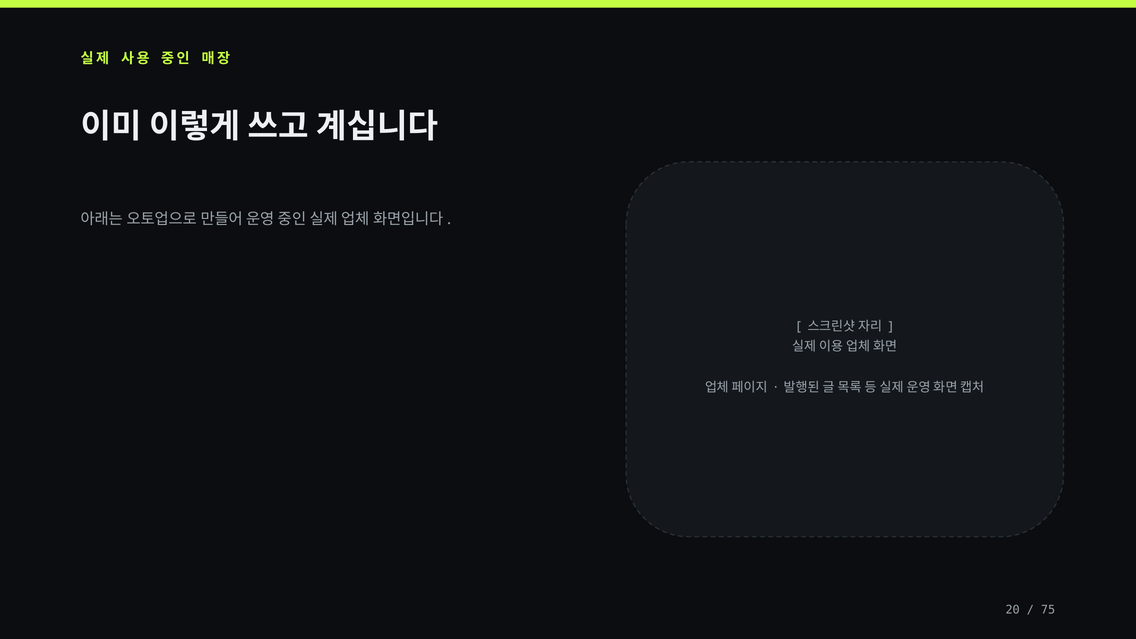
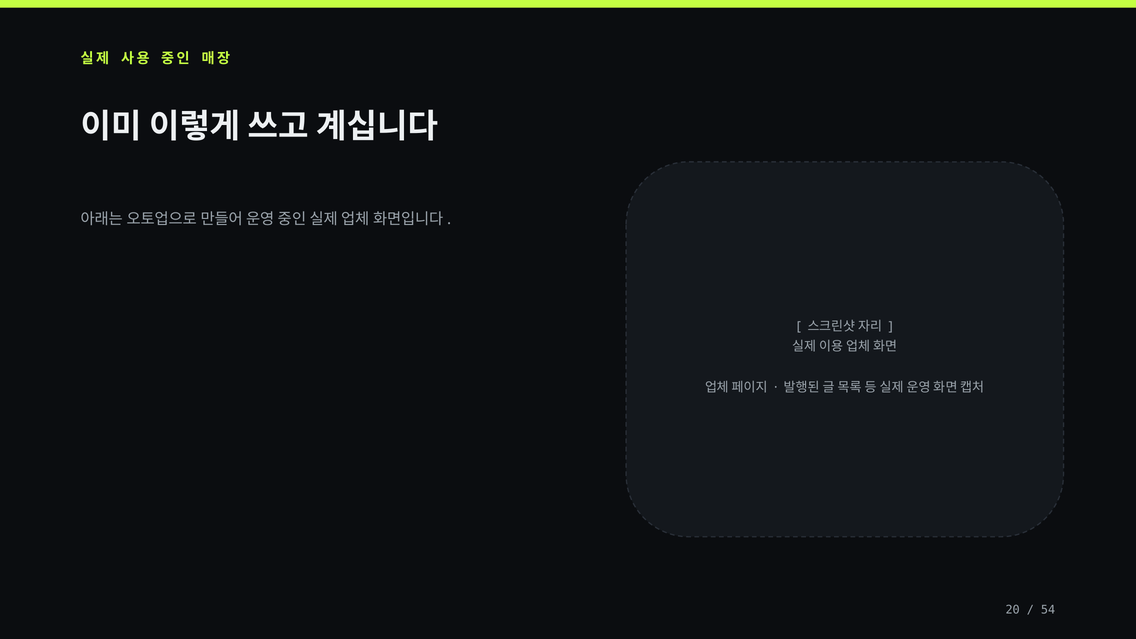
75: 75 -> 54
